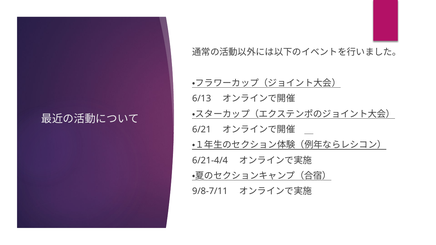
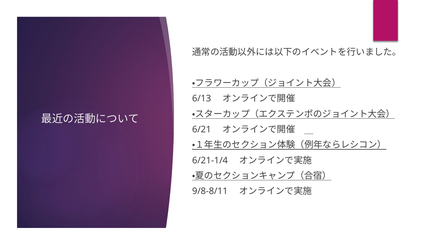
6/21-4/4: 6/21-4/4 -> 6/21-1/4
9/8-7/11: 9/8-7/11 -> 9/8-8/11
